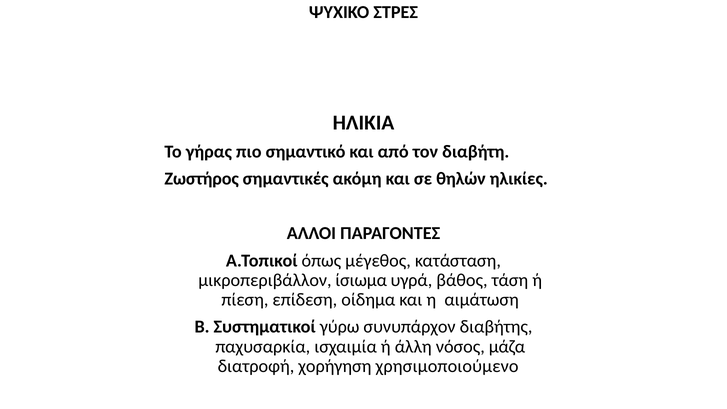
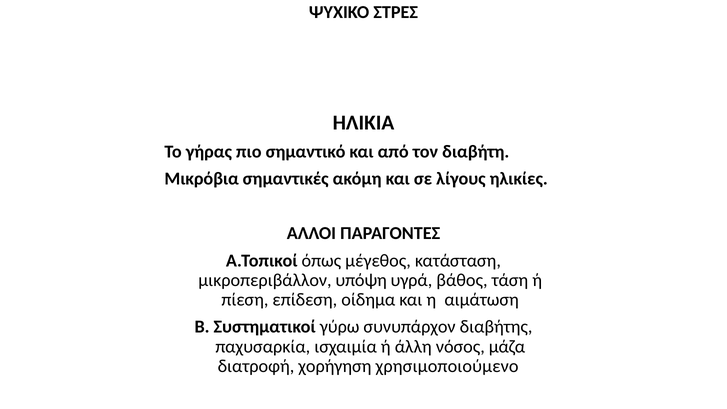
Ζωστήρος: Ζωστήρος -> Μικρόβια
θηλών: θηλών -> λίγους
ίσιωμα: ίσιωμα -> υπόψη
